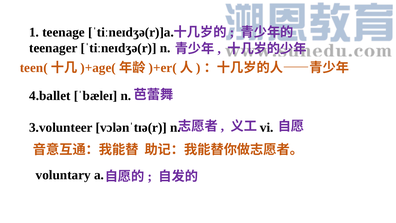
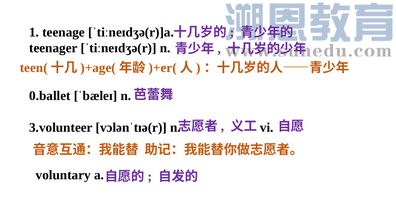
4.ballet: 4.ballet -> 0.ballet
